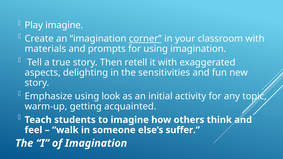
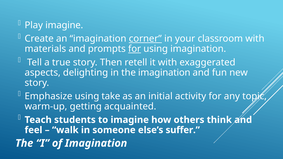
for at (135, 49) underline: none -> present
the sensitivities: sensitivities -> imagination
look: look -> take
